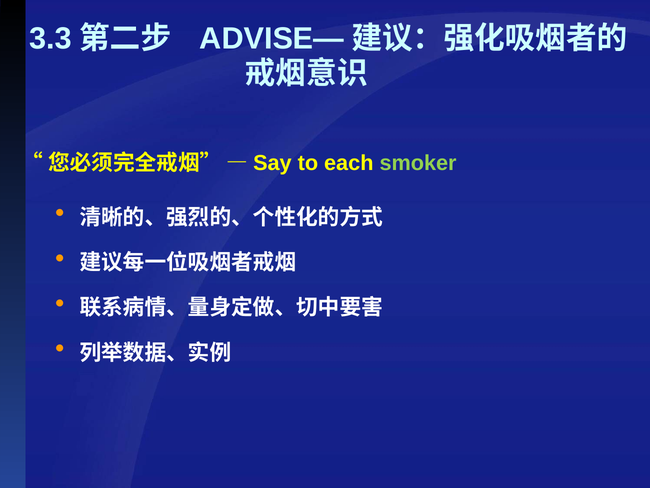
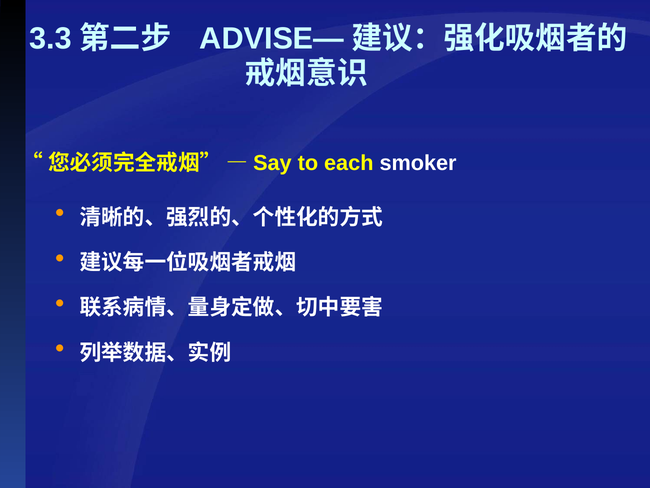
smoker colour: light green -> white
